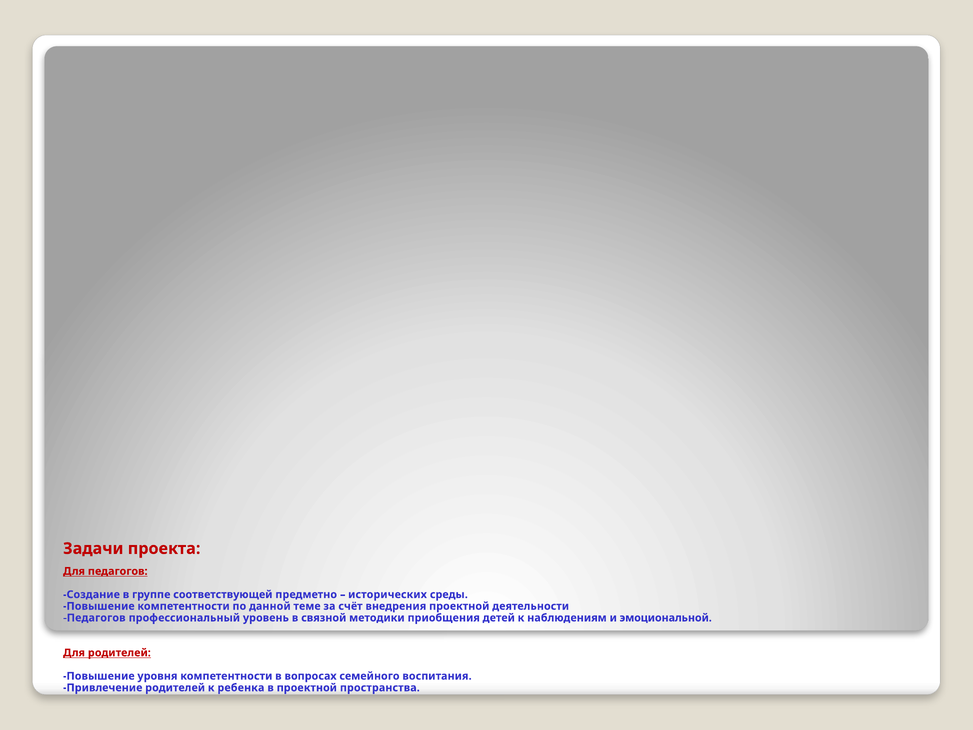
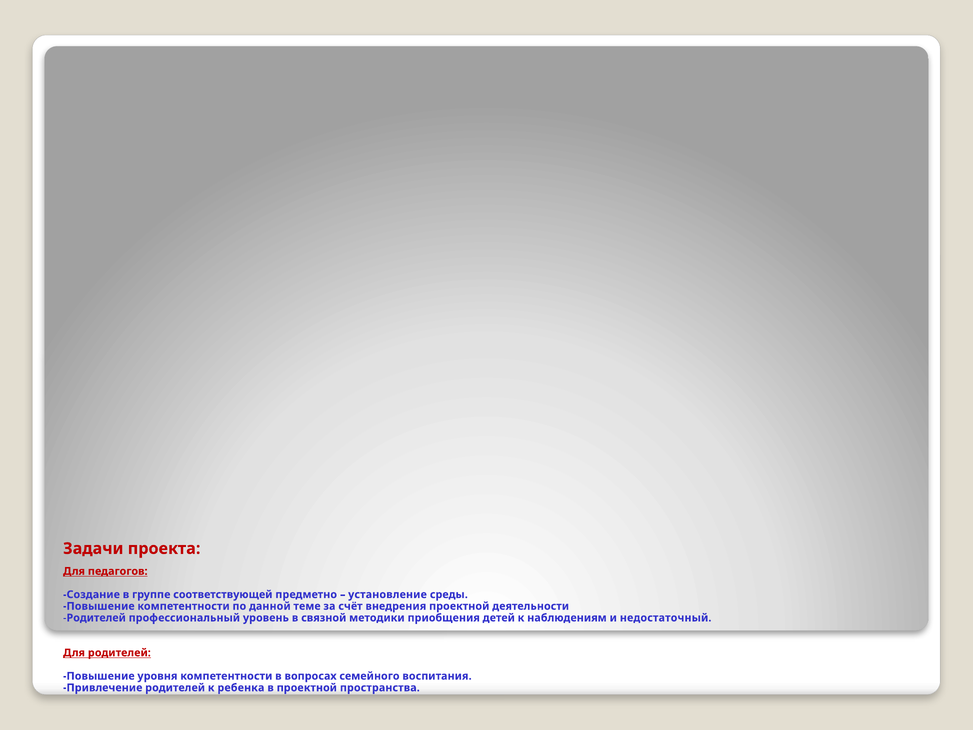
исторических: исторических -> установление
Педагогов at (94, 618): Педагогов -> Родителей
эмоциональной: эмоциональной -> недостаточный
